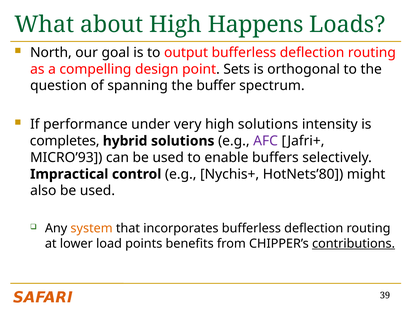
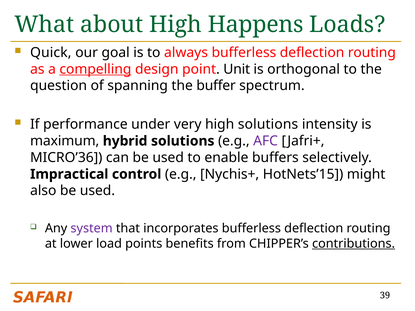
North: North -> Quick
output: output -> always
compelling underline: none -> present
Sets: Sets -> Unit
completes: completes -> maximum
MICRO’93: MICRO’93 -> MICRO’36
HotNets’80: HotNets’80 -> HotNets’15
system colour: orange -> purple
